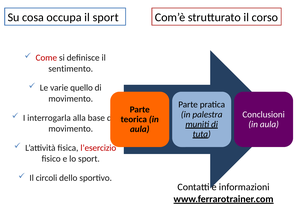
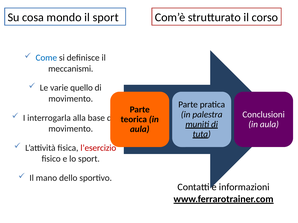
occupa: occupa -> mondo
Come colour: red -> blue
sentimento: sentimento -> meccanismi
circoli: circoli -> mano
